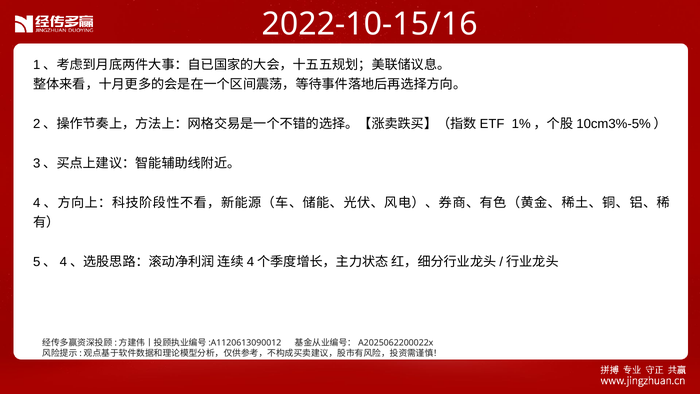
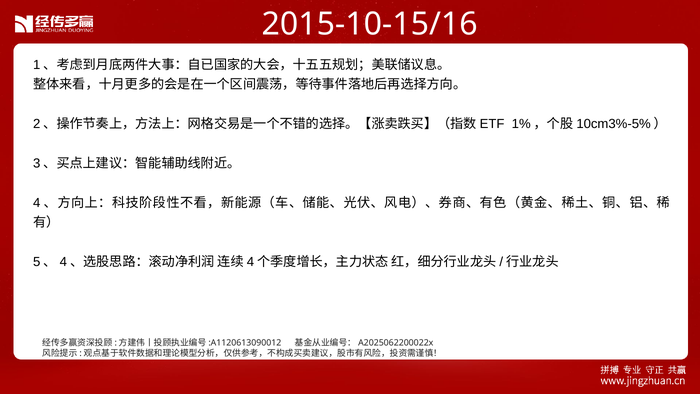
2022-10-15/16: 2022-10-15/16 -> 2015-10-15/16
